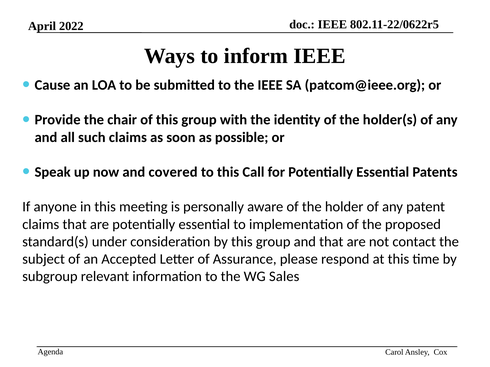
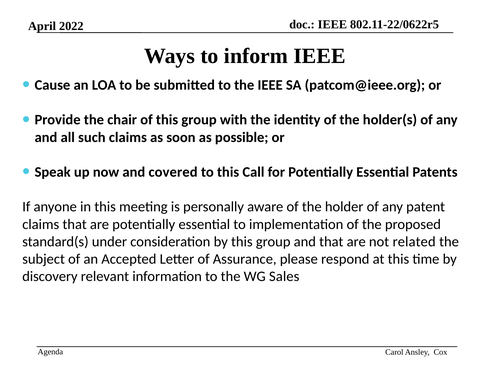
contact: contact -> related
subgroup: subgroup -> discovery
